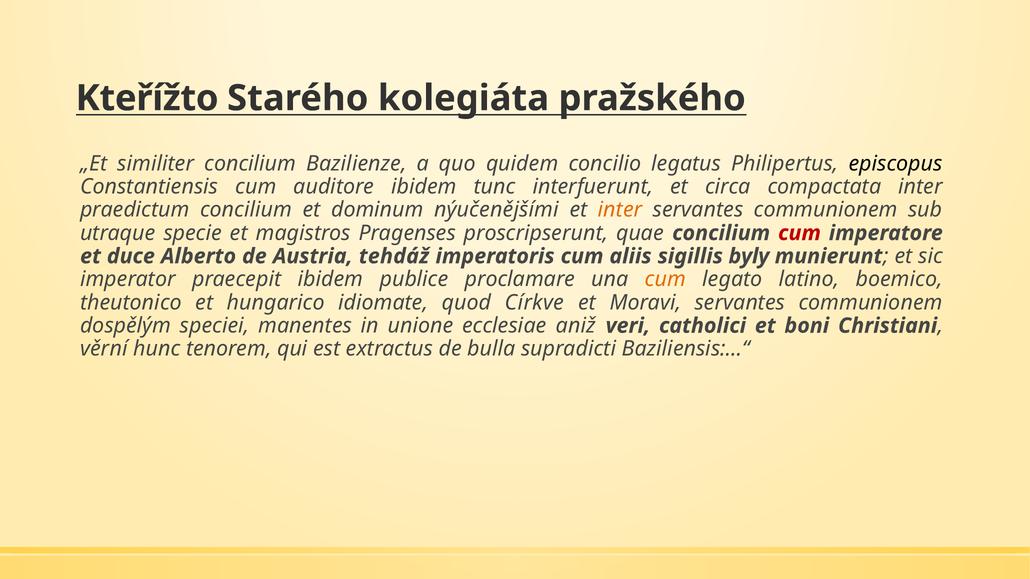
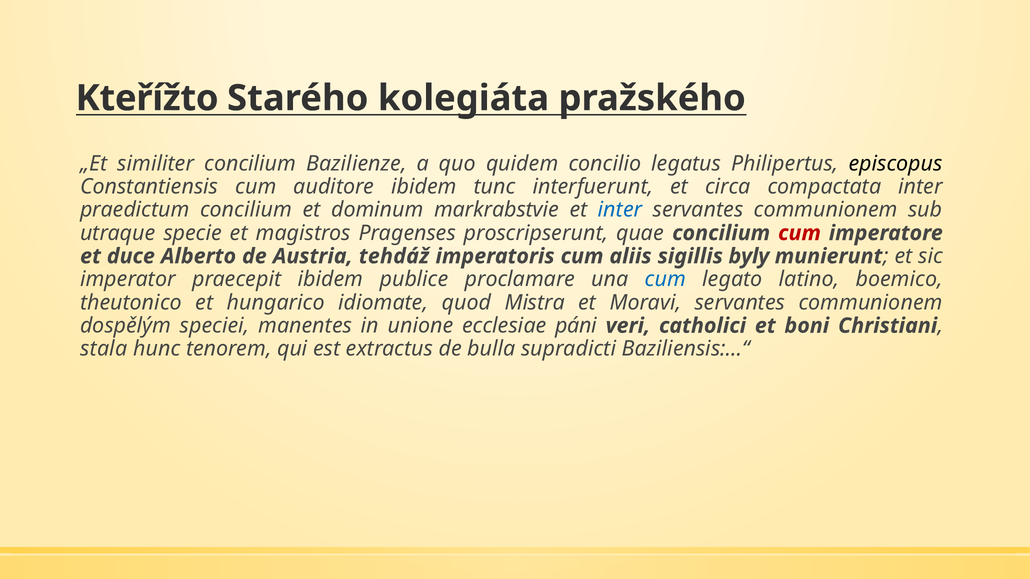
nýučenějšími: nýučenějšími -> markrabstvie
inter at (620, 210) colour: orange -> blue
cum at (665, 280) colour: orange -> blue
Církve: Církve -> Mistra
aniž: aniž -> páni
věrní: věrní -> stala
